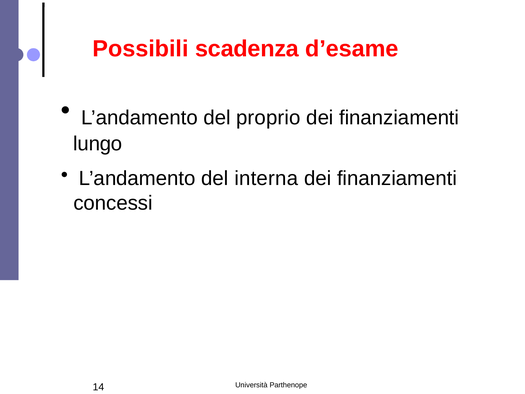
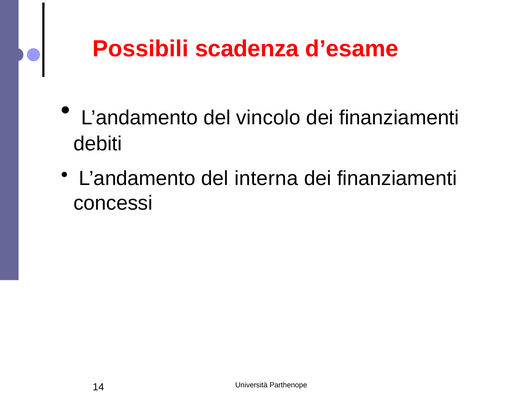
proprio: proprio -> vincolo
lungo: lungo -> debiti
